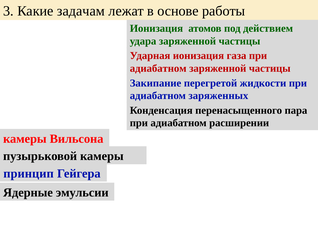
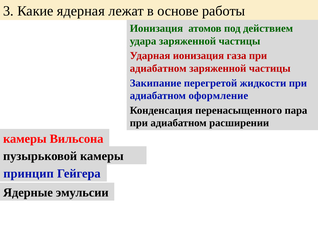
задачам: задачам -> ядерная
заряженных: заряженных -> оформление
